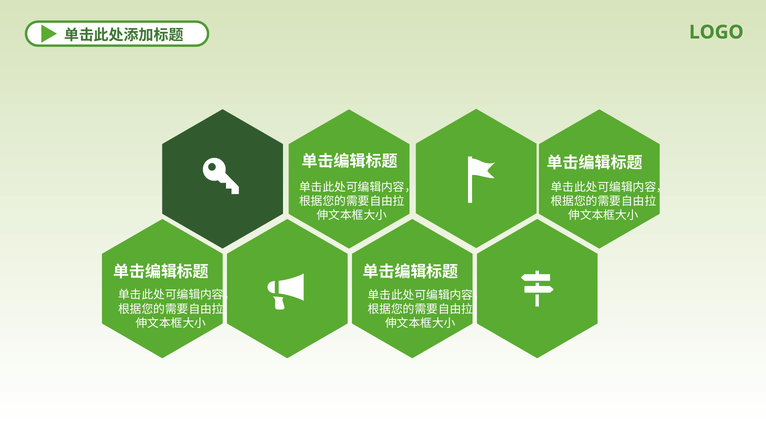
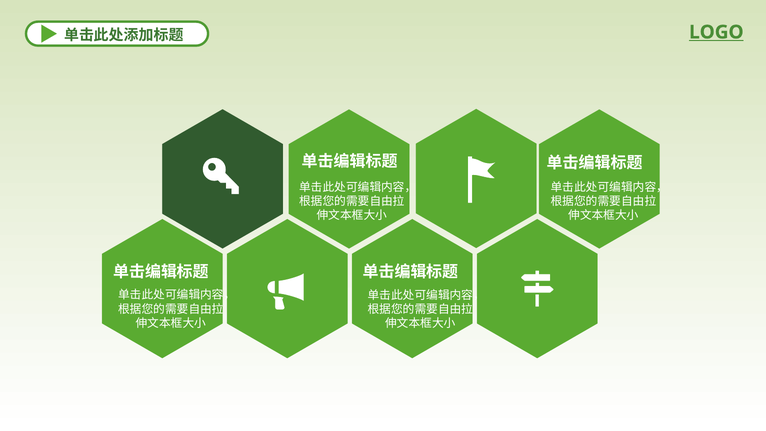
LOGO underline: none -> present
